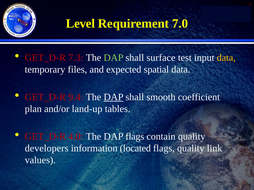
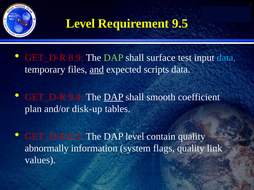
7.0: 7.0 -> 9.5
7.3: 7.3 -> 8.9
data at (226, 58) colour: yellow -> light blue
and underline: none -> present
spatial: spatial -> scripts
land-up: land-up -> disk-up
4.0: 4.0 -> 8.2
DAP flags: flags -> level
developers: developers -> abnormally
located: located -> system
